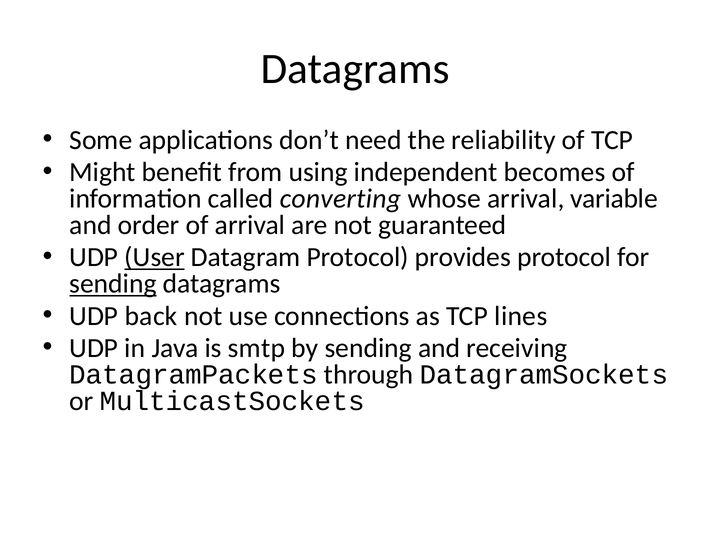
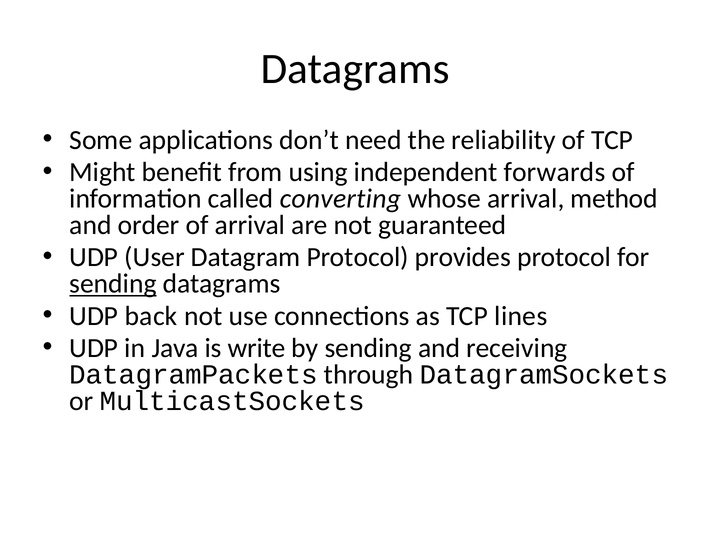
becomes: becomes -> forwards
variable: variable -> method
User underline: present -> none
smtp: smtp -> write
